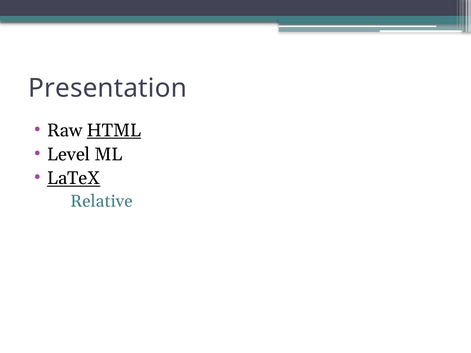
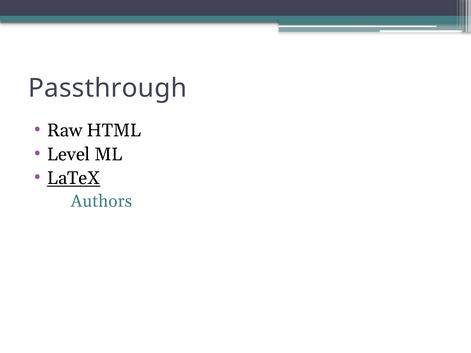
Presentation: Presentation -> Passthrough
HTML underline: present -> none
Relative: Relative -> Authors
